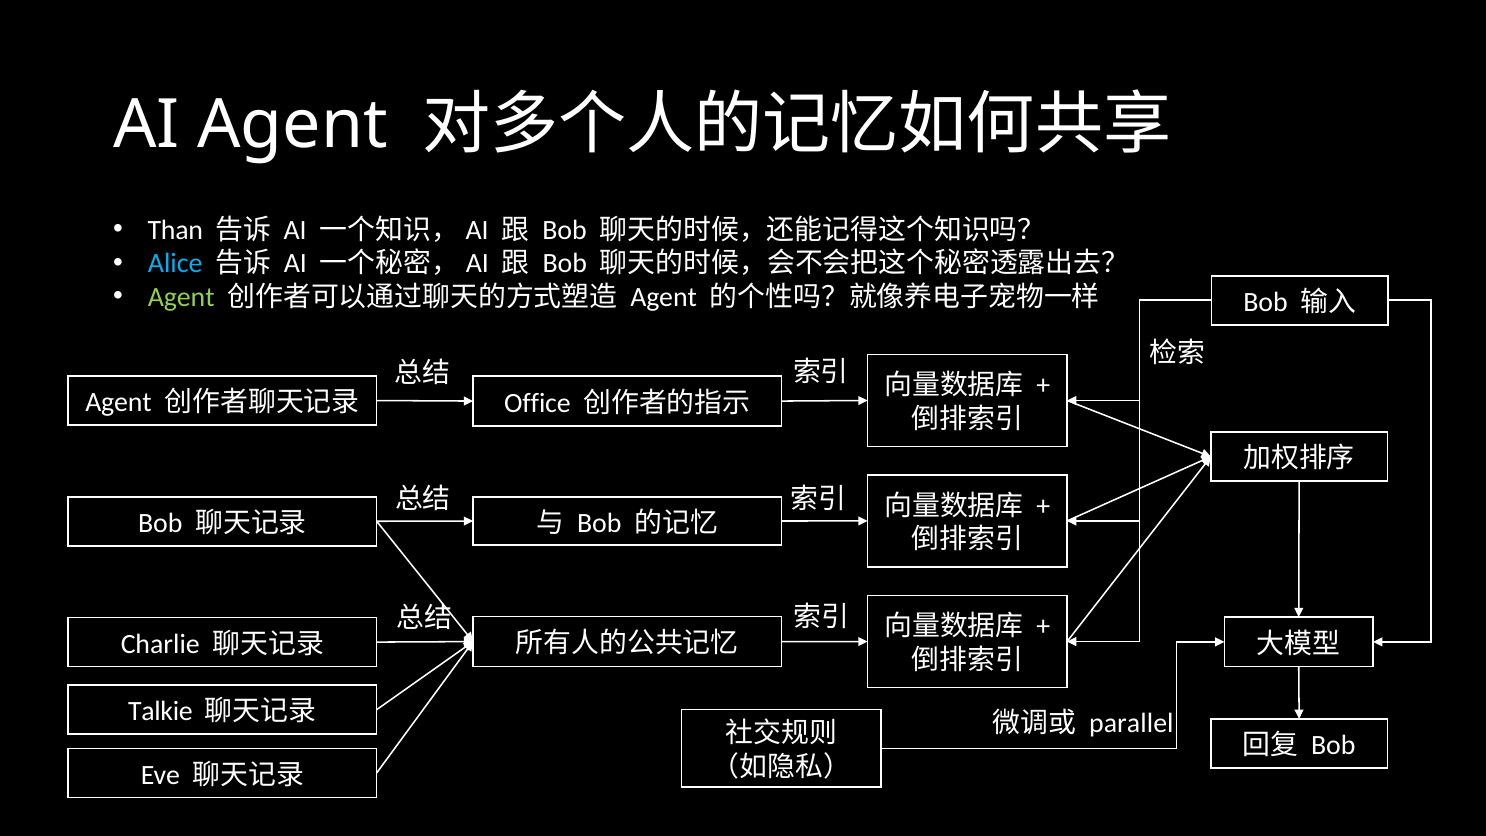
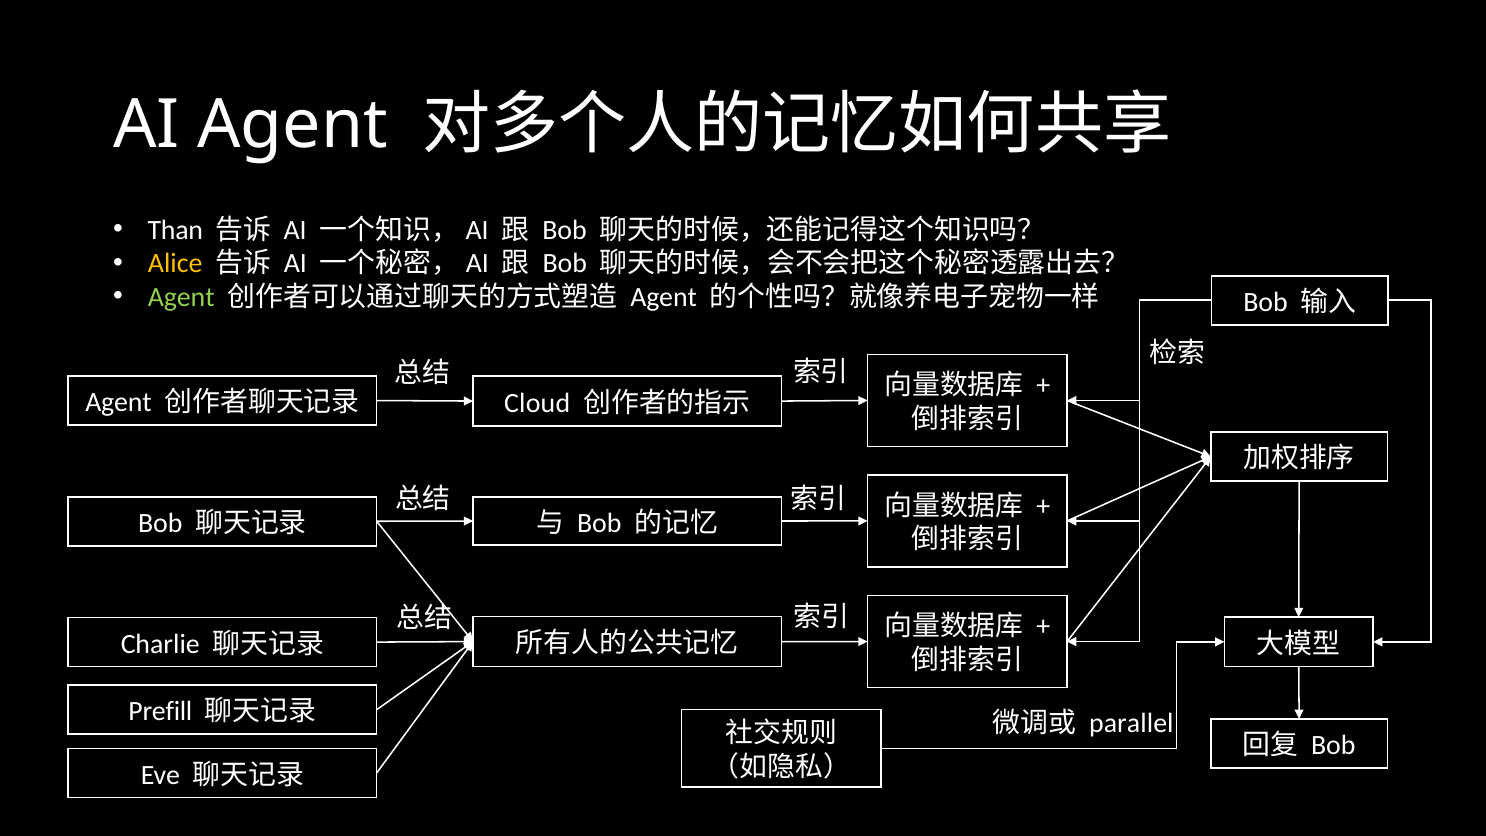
Alice colour: light blue -> yellow
Office: Office -> Cloud
Talkie: Talkie -> Prefill
